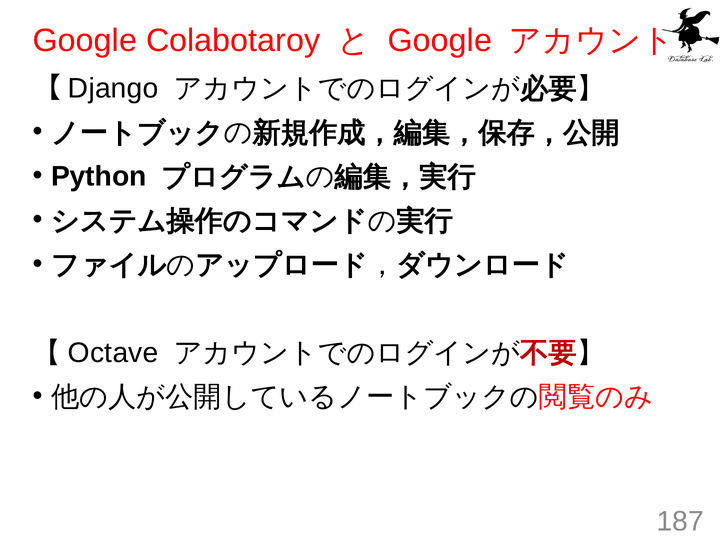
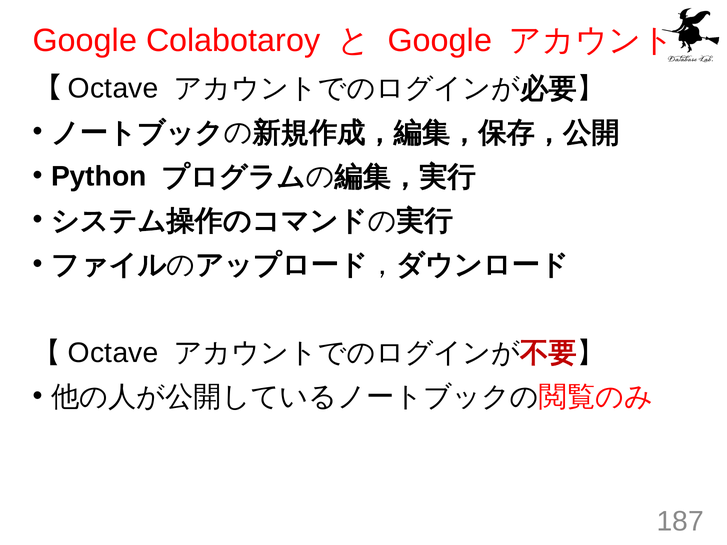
Django at (113, 89): Django -> Octave
